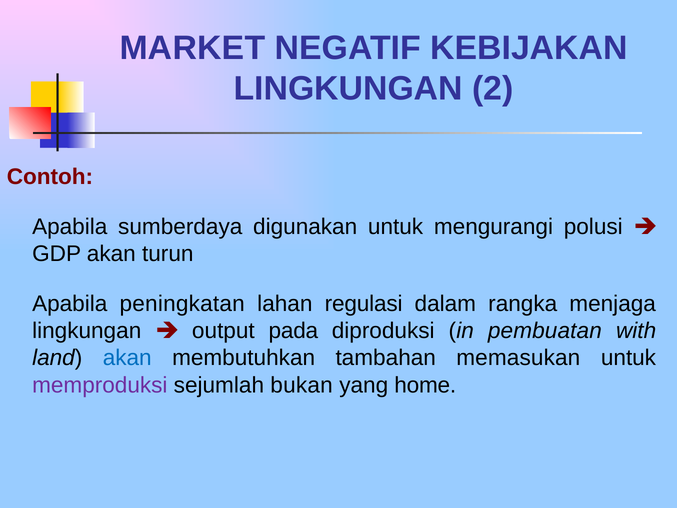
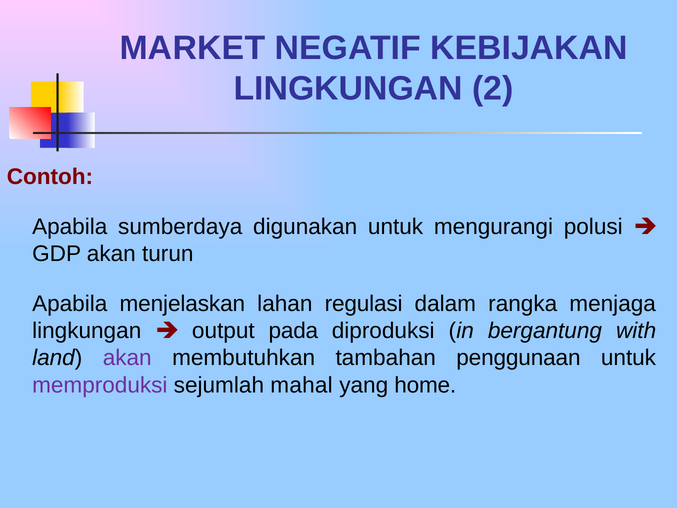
peningkatan: peningkatan -> menjelaskan
pembuatan: pembuatan -> bergantung
akan at (127, 358) colour: blue -> purple
memasukan: memasukan -> penggunaan
bukan: bukan -> mahal
